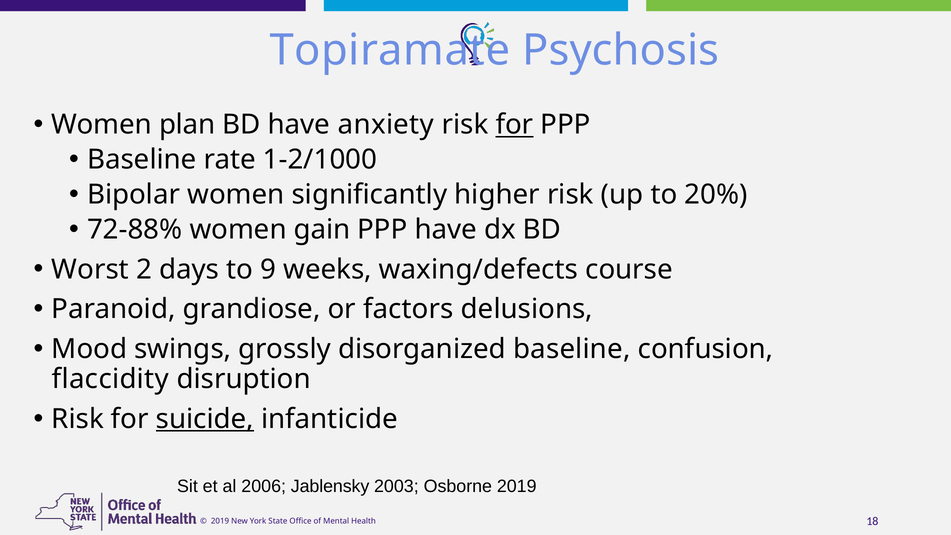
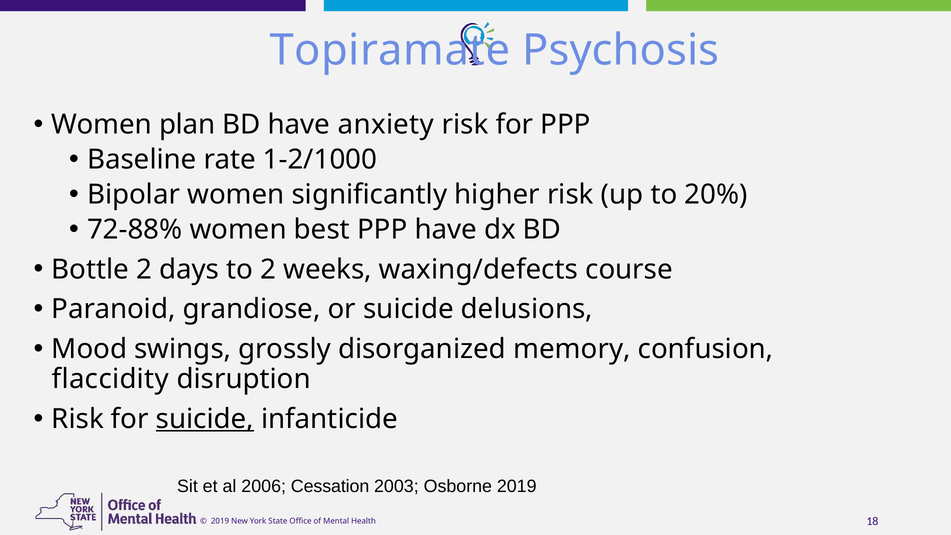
for at (514, 125) underline: present -> none
gain: gain -> best
Worst: Worst -> Bottle
to 9: 9 -> 2
or factors: factors -> suicide
disorganized baseline: baseline -> memory
Jablensky: Jablensky -> Cessation
